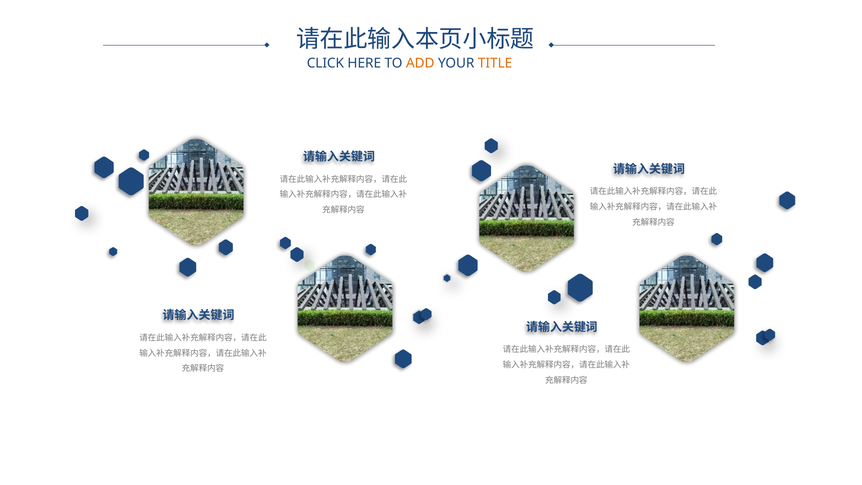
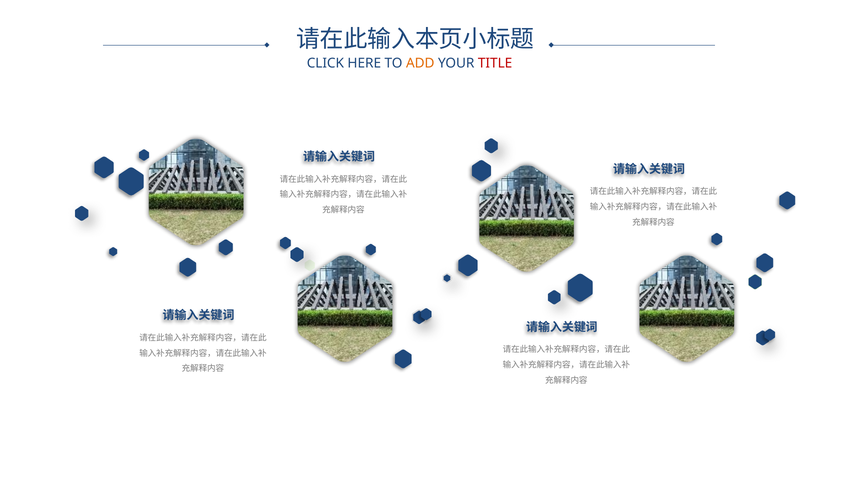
TITLE colour: orange -> red
